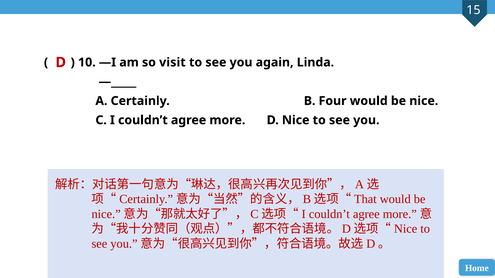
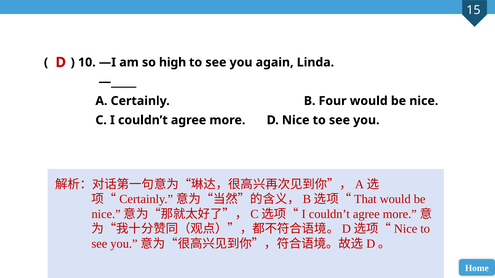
visit: visit -> high
